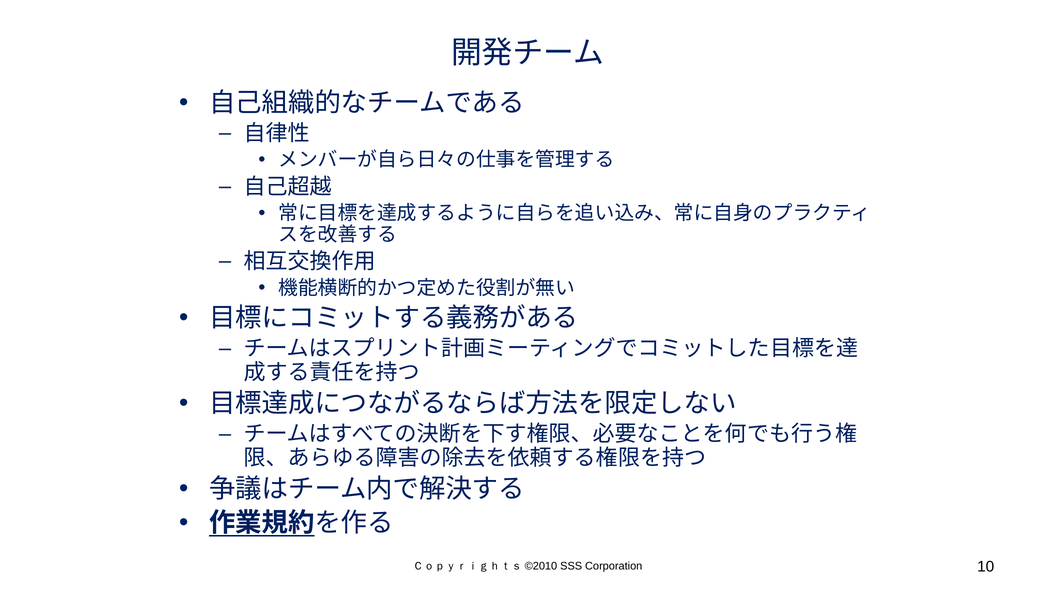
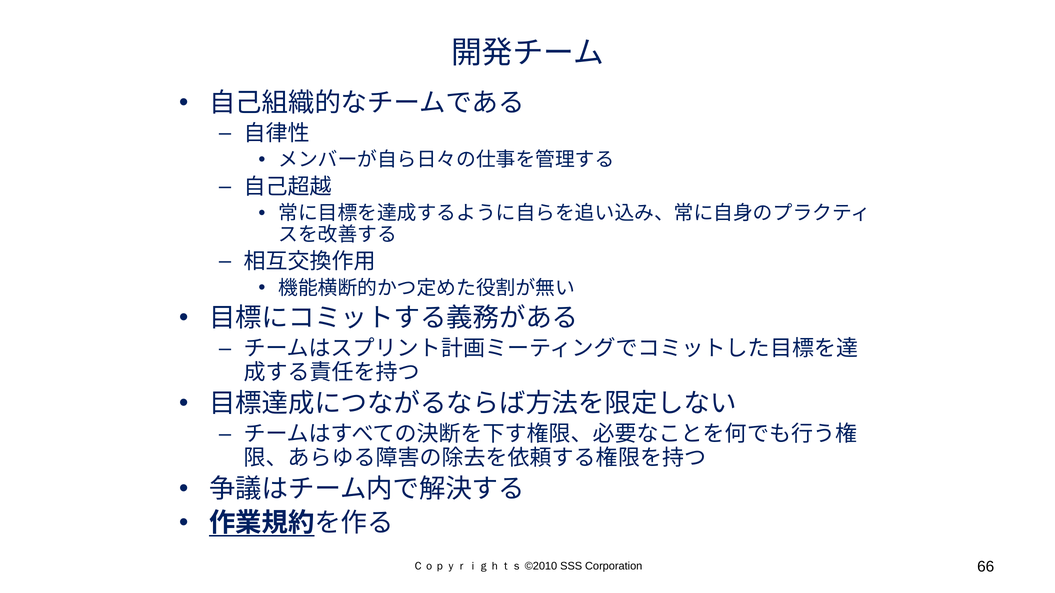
10: 10 -> 66
